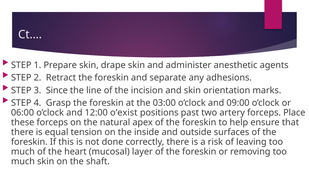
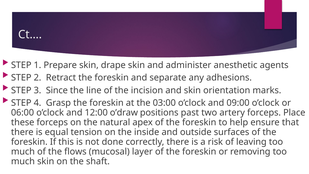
o’exist: o’exist -> o’draw
heart: heart -> flows
